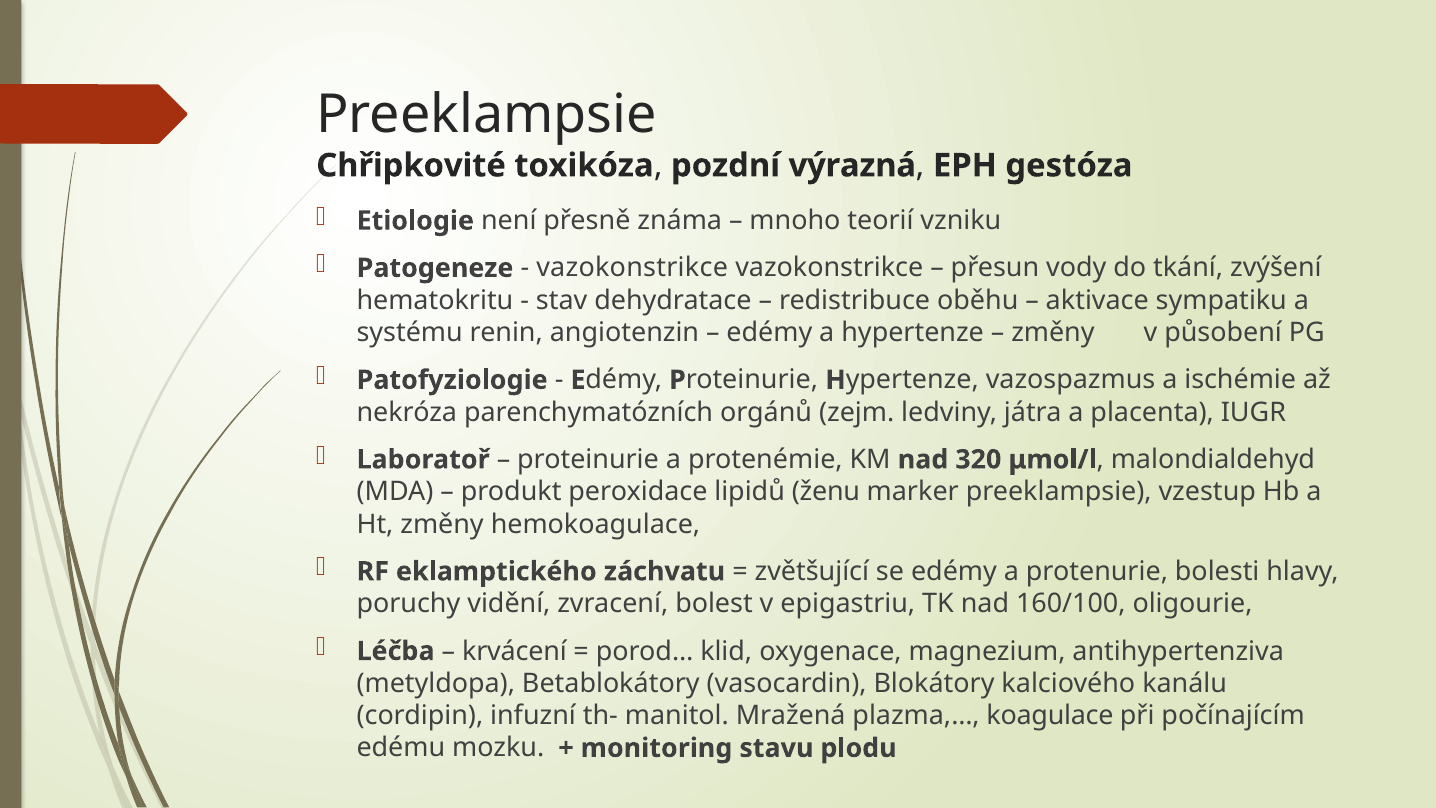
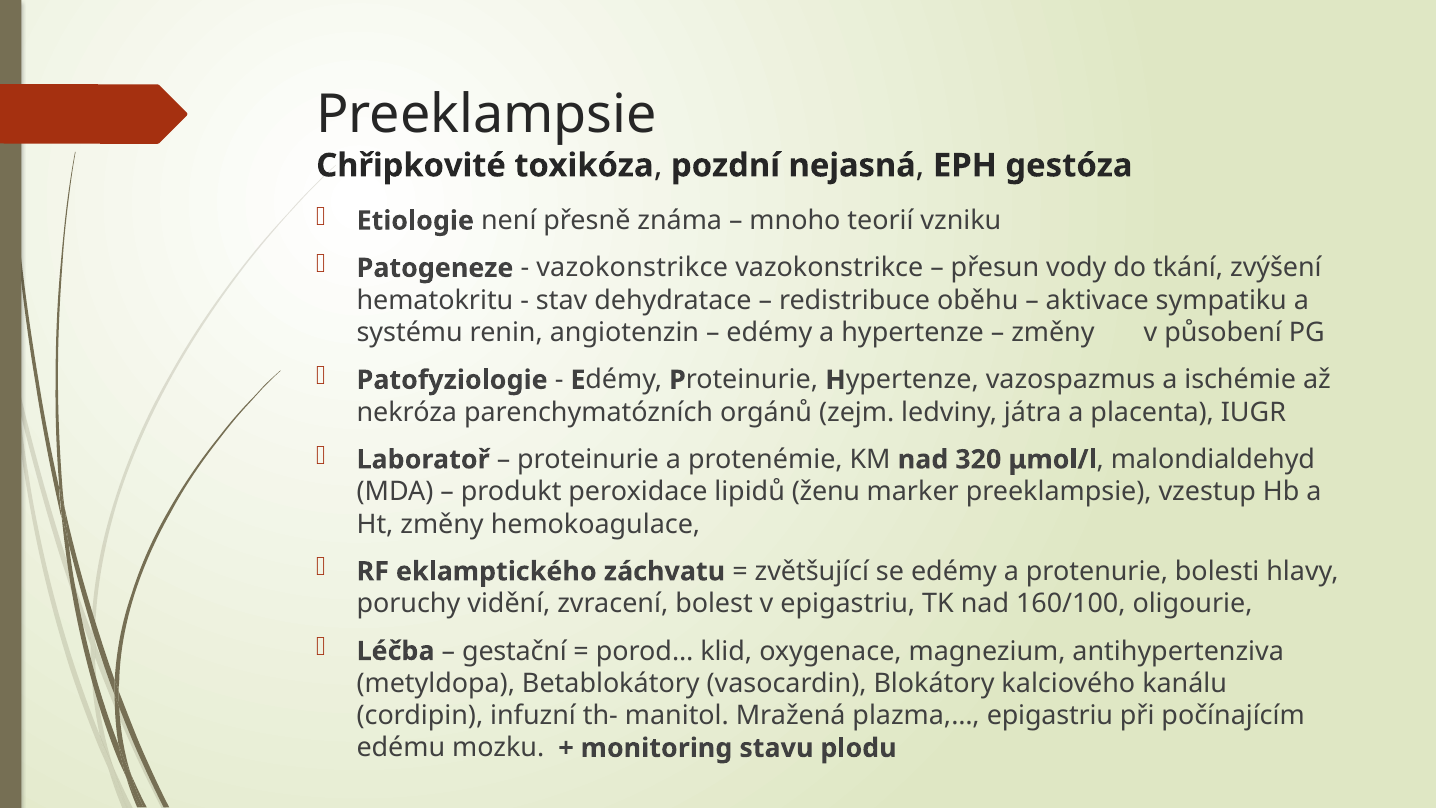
výrazná: výrazná -> nejasná
krvácení: krvácení -> gestační
plazma,… koagulace: koagulace -> epigastriu
